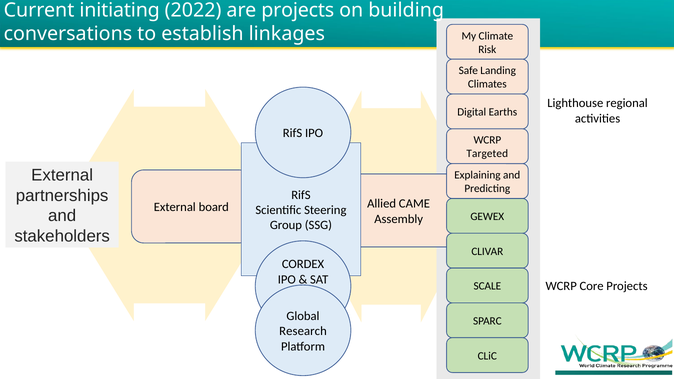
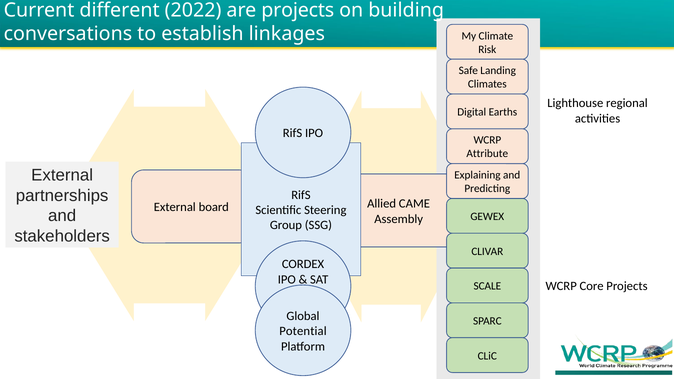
initiating: initiating -> different
Targeted: Targeted -> Attribute
Research: Research -> Potential
